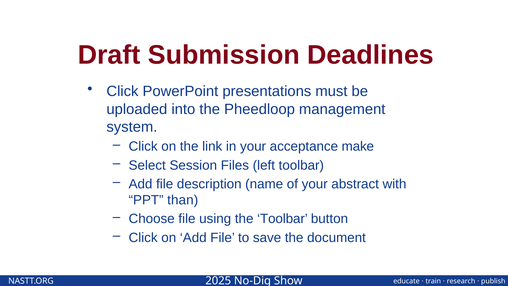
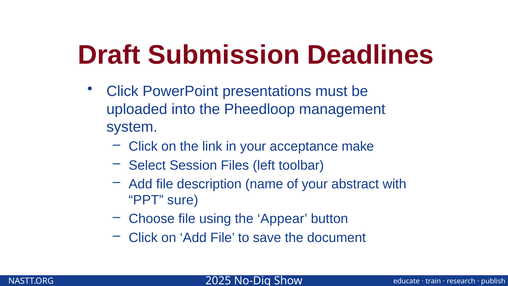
than: than -> sure
the Toolbar: Toolbar -> Appear
